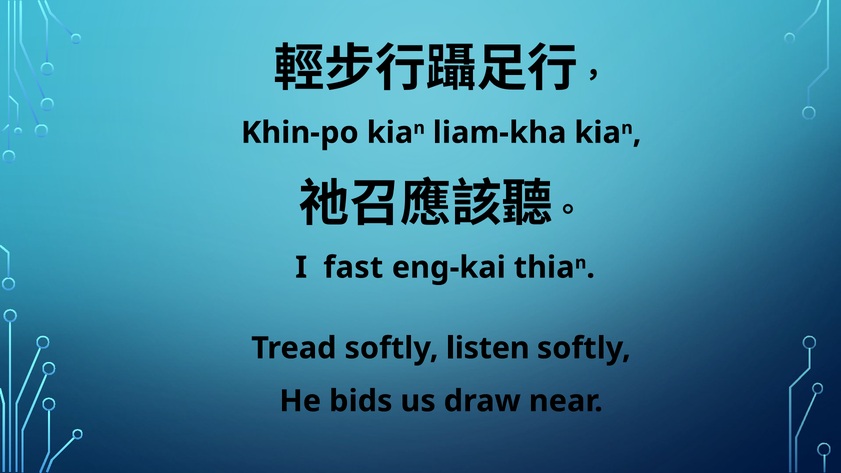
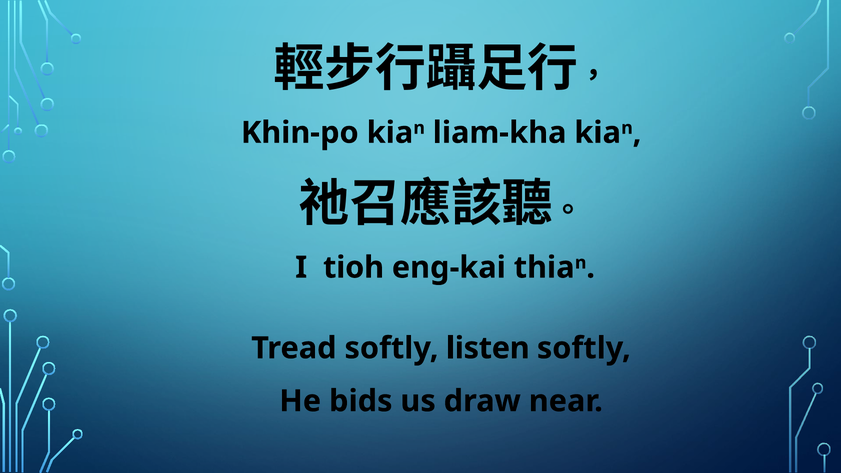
fast: fast -> tioh
